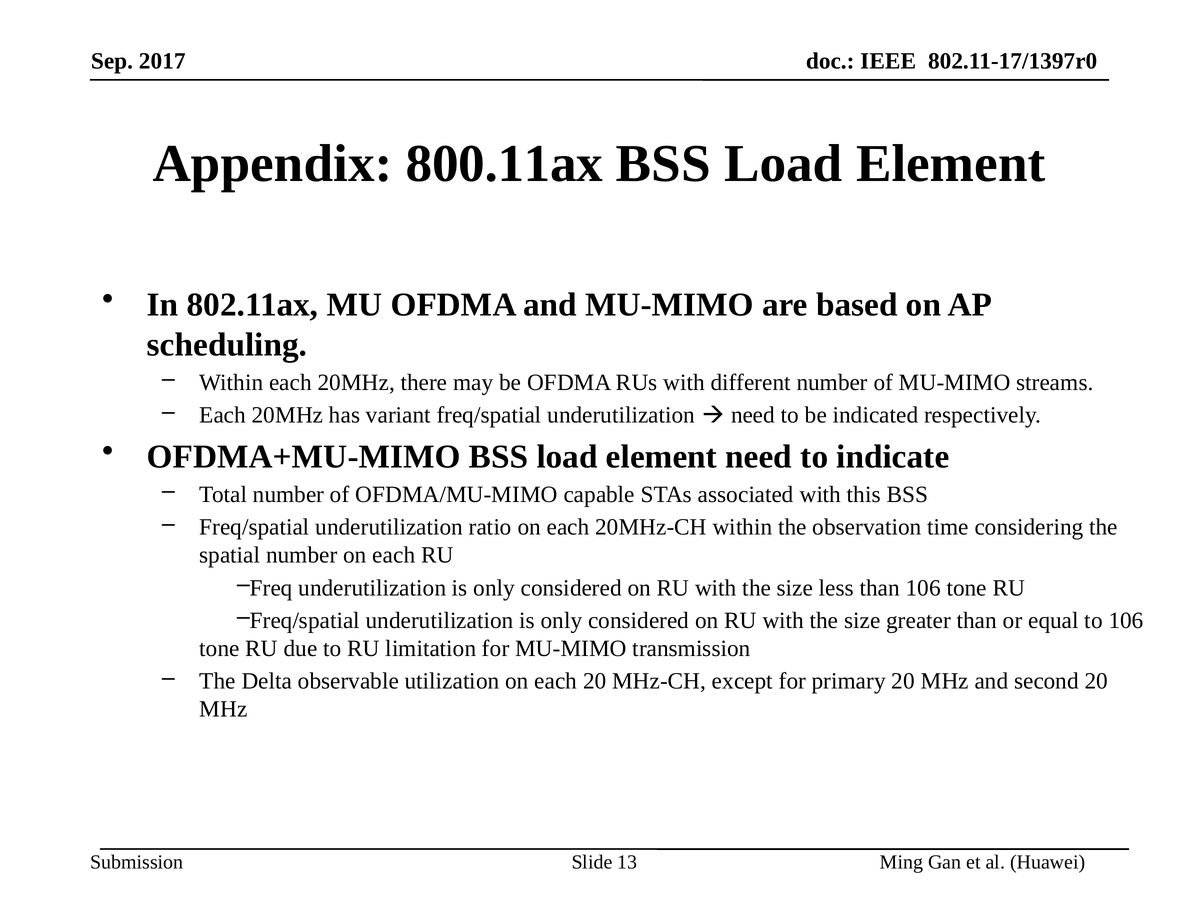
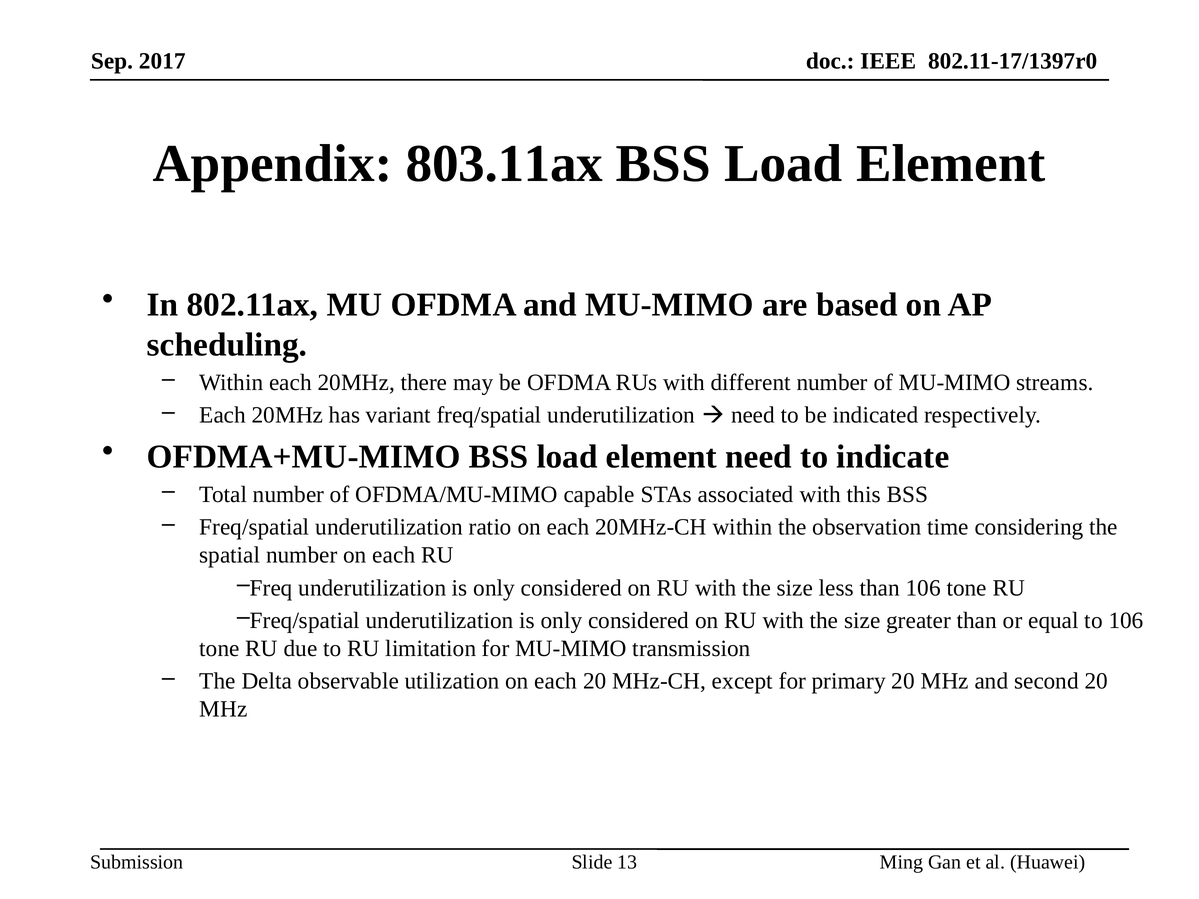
800.11ax: 800.11ax -> 803.11ax
